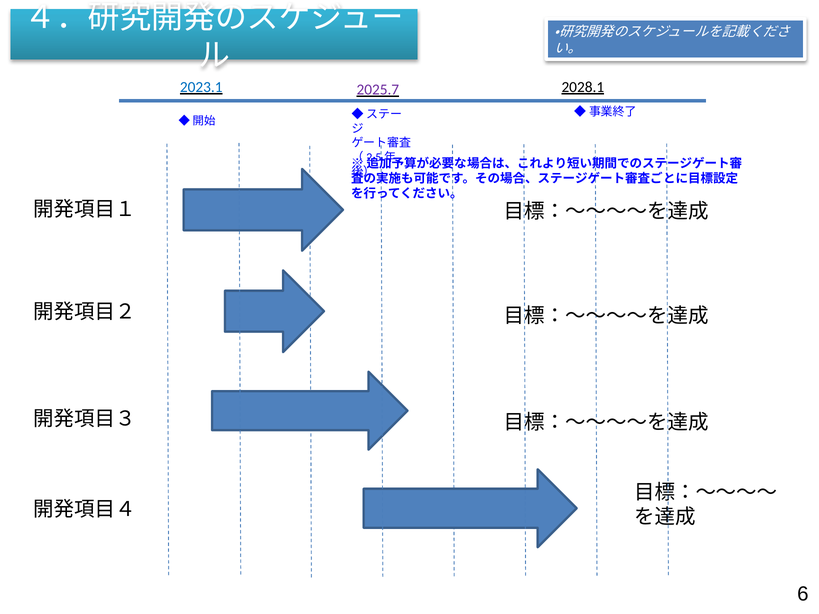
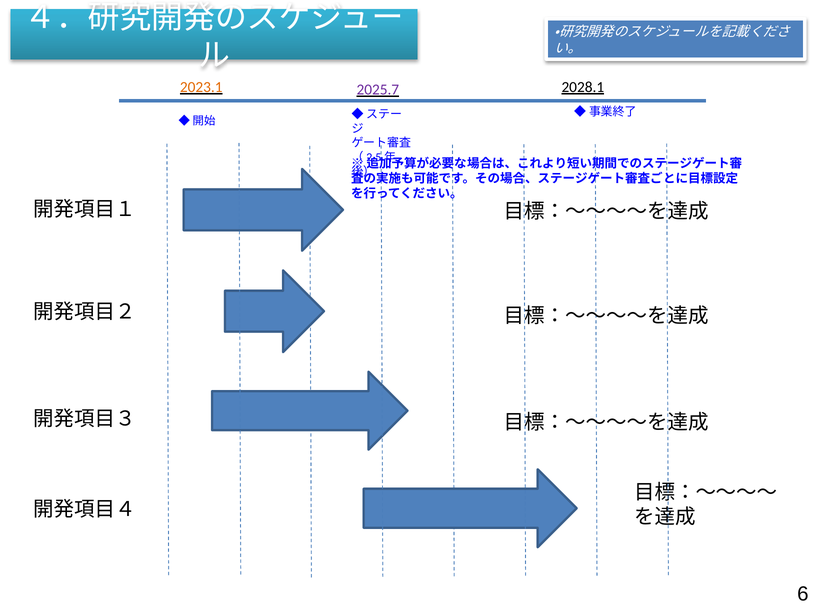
2023.1 colour: blue -> orange
